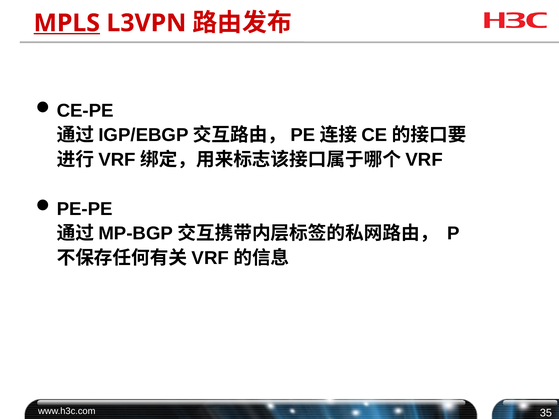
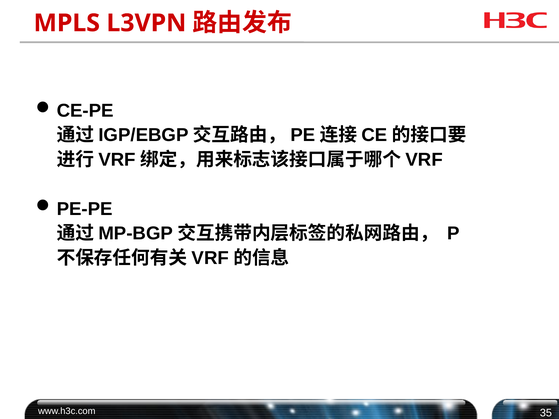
MPLS underline: present -> none
